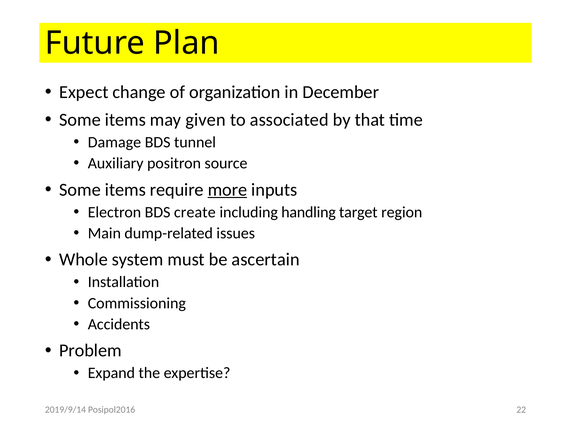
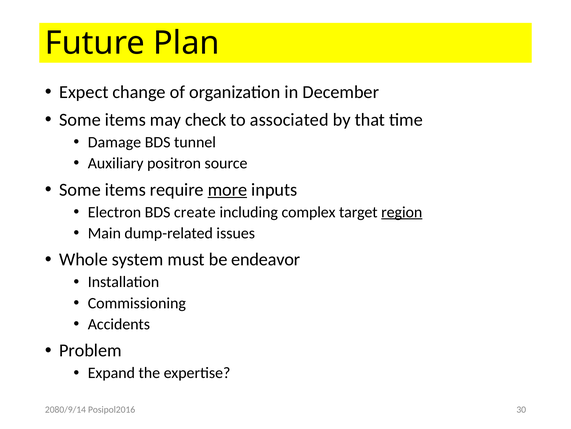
given: given -> check
handling: handling -> complex
region underline: none -> present
ascertain: ascertain -> endeavor
2019/9/14: 2019/9/14 -> 2080/9/14
22: 22 -> 30
